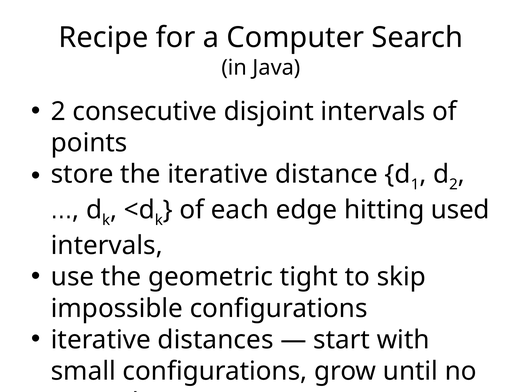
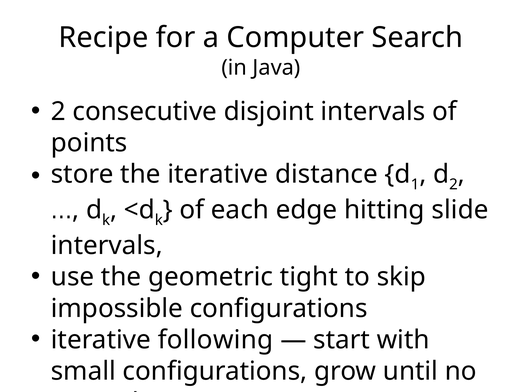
used: used -> slide
distances: distances -> following
